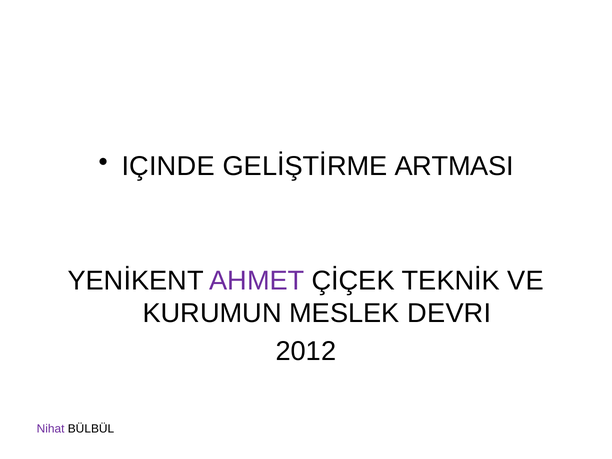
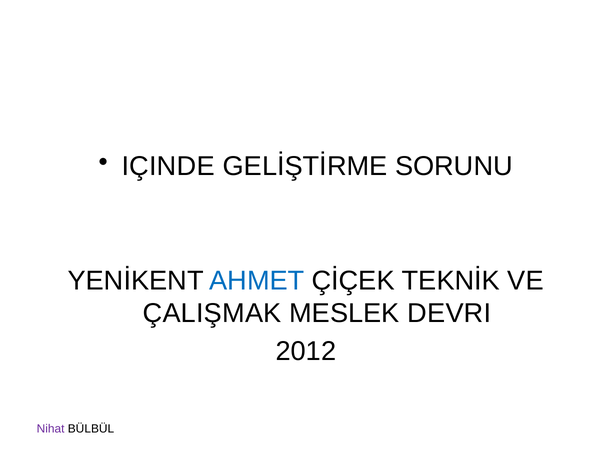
ARTMASI: ARTMASI -> SORUNU
AHMET colour: purple -> blue
KURUMUN: KURUMUN -> ÇALIŞMAK
